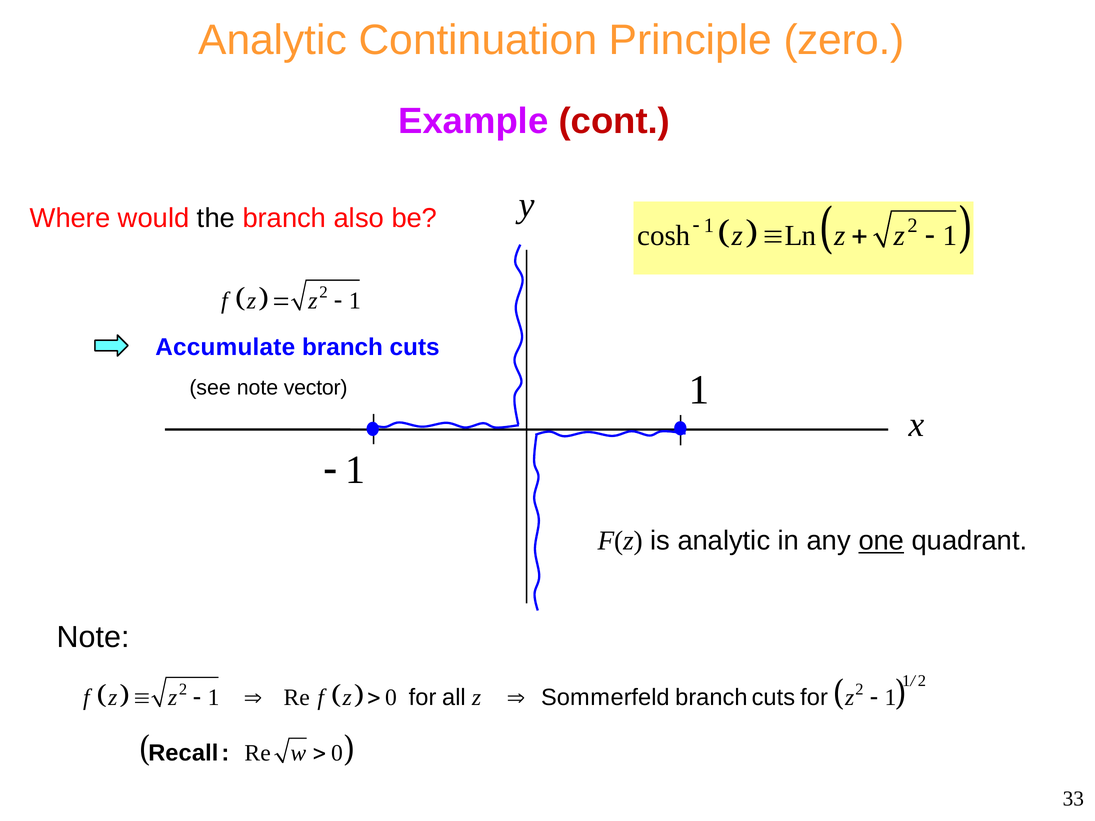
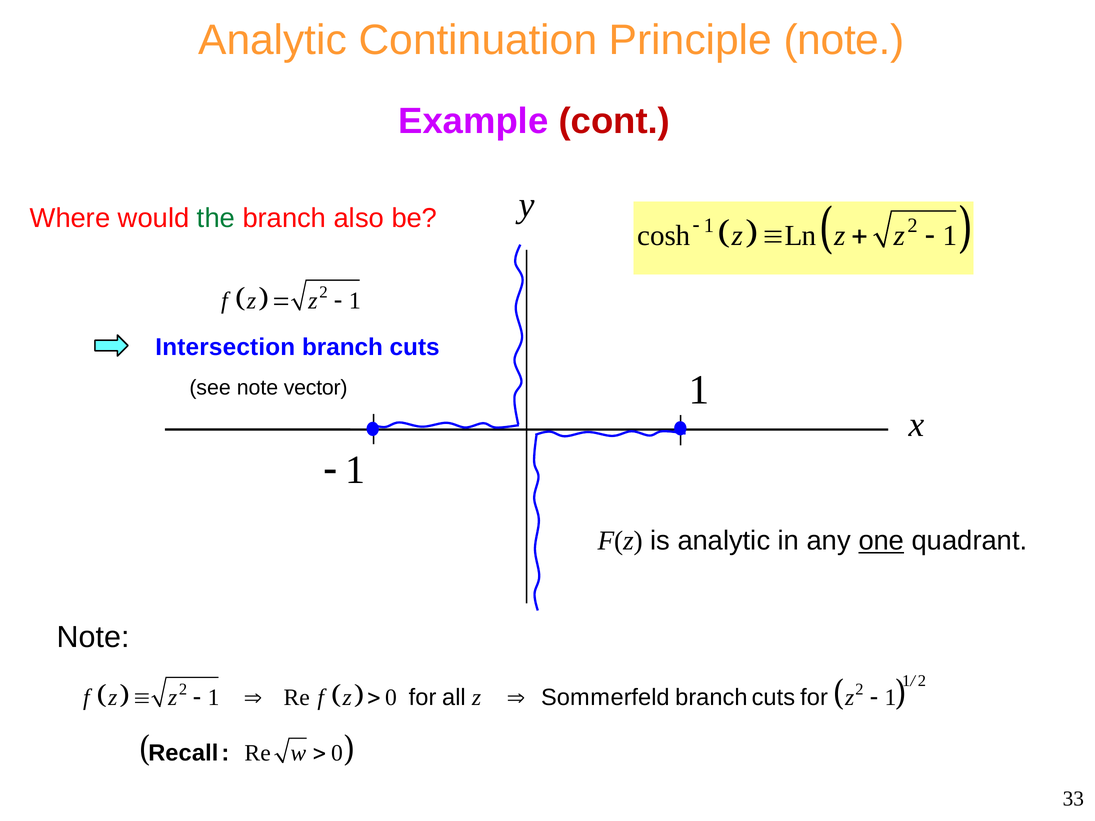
Principle zero: zero -> note
the colour: black -> green
Accumulate: Accumulate -> Intersection
